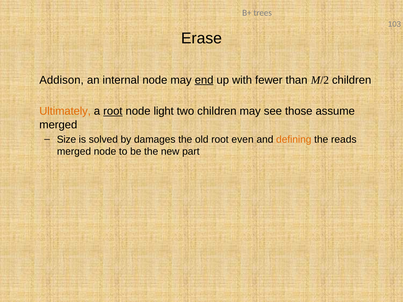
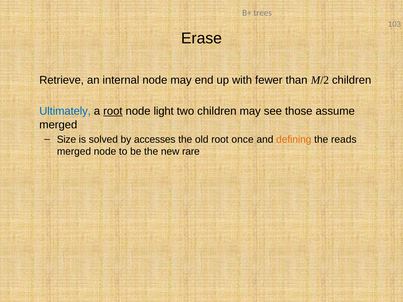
Addison: Addison -> Retrieve
end underline: present -> none
Ultimately colour: orange -> blue
damages: damages -> accesses
even: even -> once
part: part -> rare
